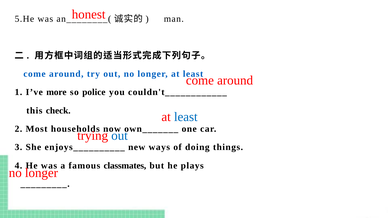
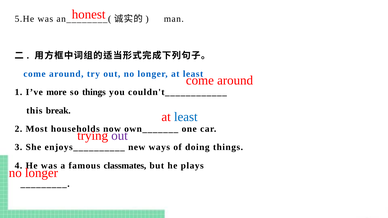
so police: police -> things
check: check -> break
out at (120, 136) colour: blue -> purple
